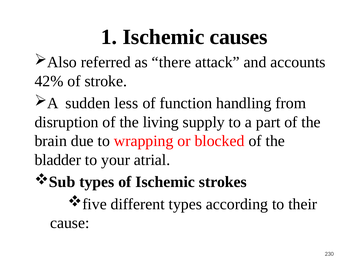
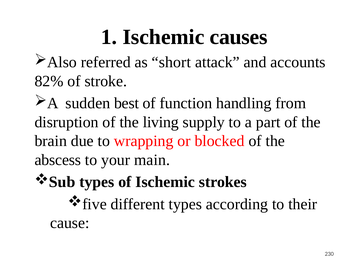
there: there -> short
42%: 42% -> 82%
less: less -> best
bladder: bladder -> abscess
atrial: atrial -> main
